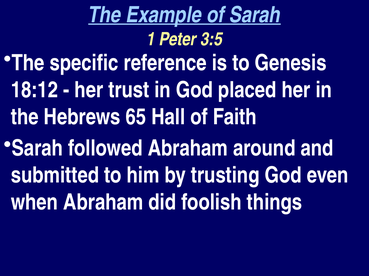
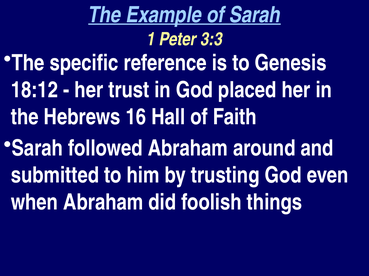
3:5: 3:5 -> 3:3
65: 65 -> 16
